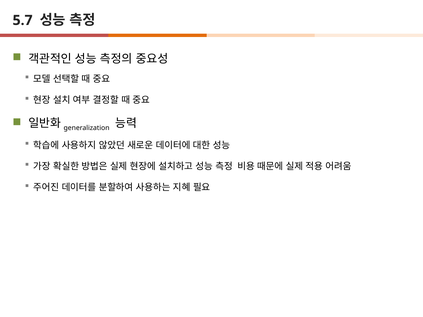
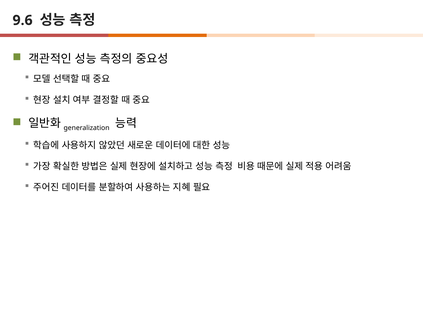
5.7: 5.7 -> 9.6
